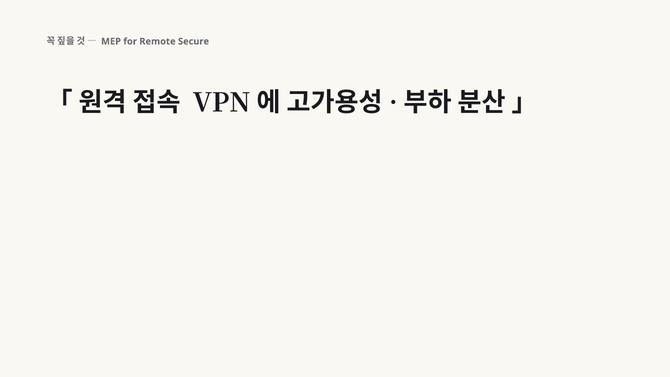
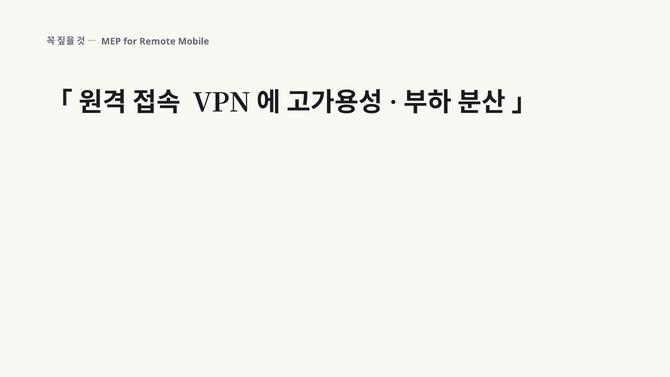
Secure: Secure -> Mobile
